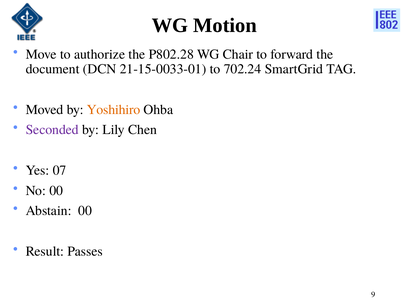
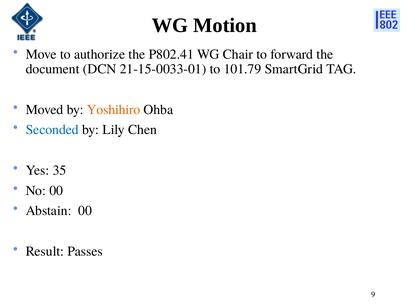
P802.28: P802.28 -> P802.41
702.24: 702.24 -> 101.79
Seconded colour: purple -> blue
07: 07 -> 35
